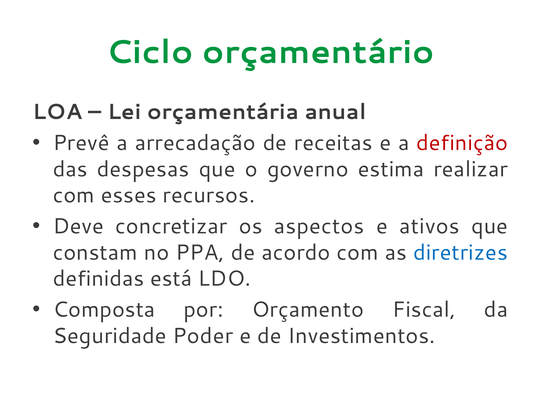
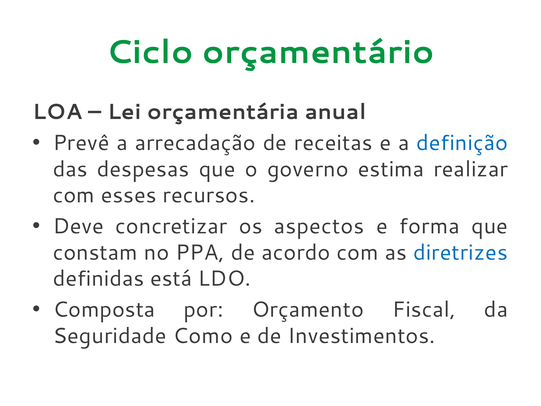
definição colour: red -> blue
ativos: ativos -> forma
Poder: Poder -> Como
